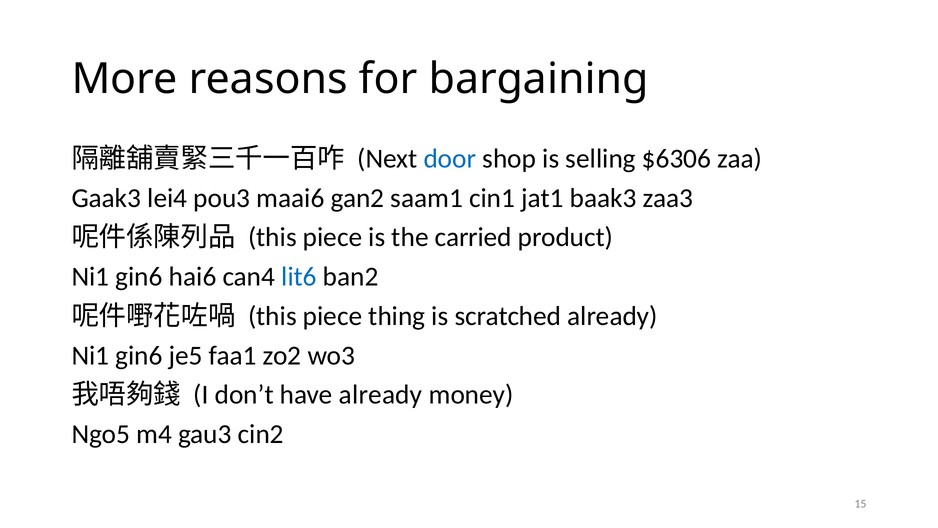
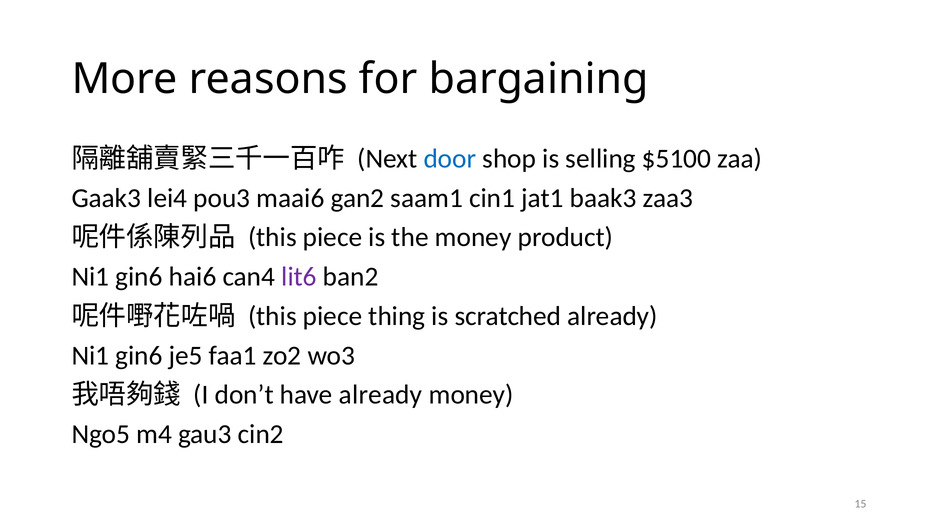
$6306: $6306 -> $5100
the carried: carried -> money
lit6 colour: blue -> purple
